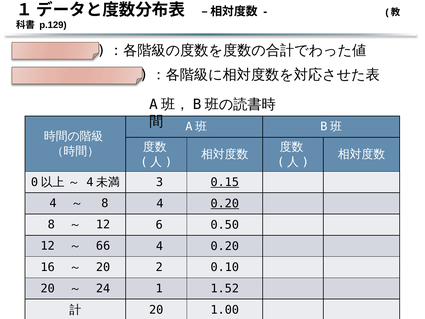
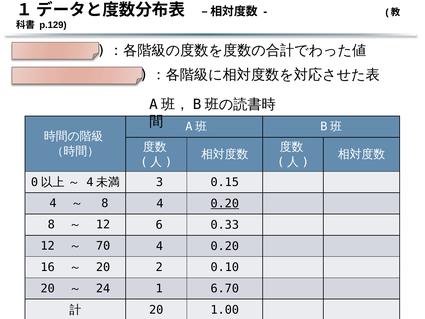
0.15 underline: present -> none
0.50: 0.50 -> 0.33
66: 66 -> 70
1.52: 1.52 -> 6.70
